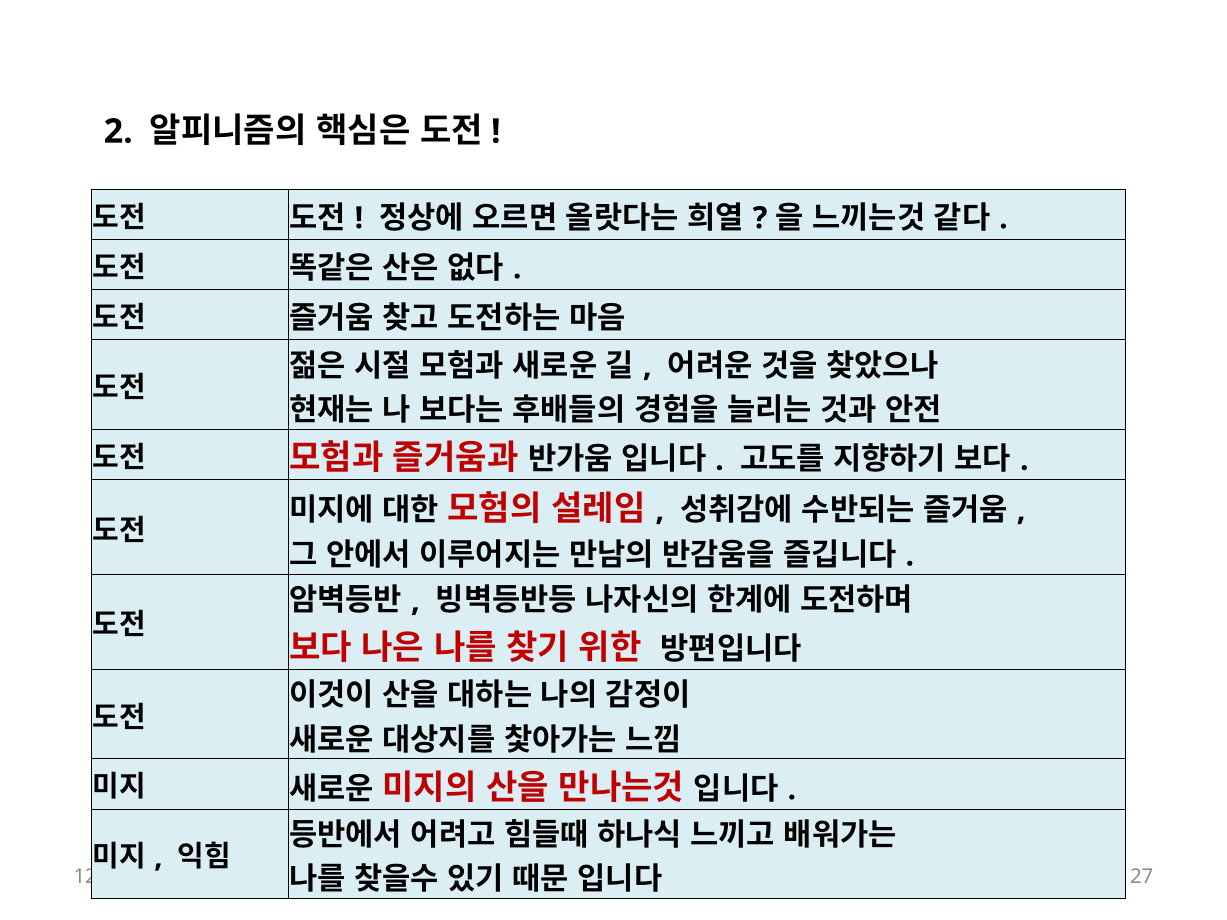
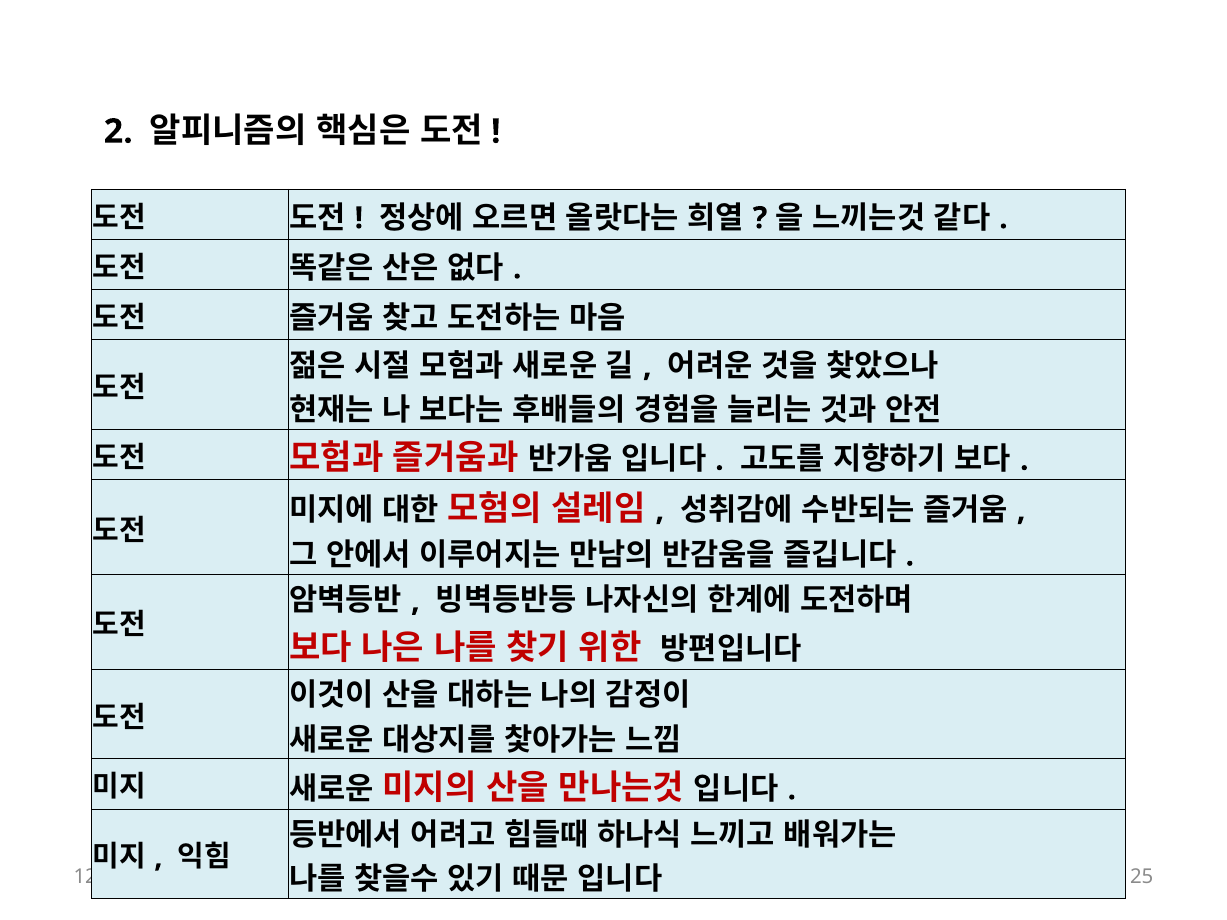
27: 27 -> 25
